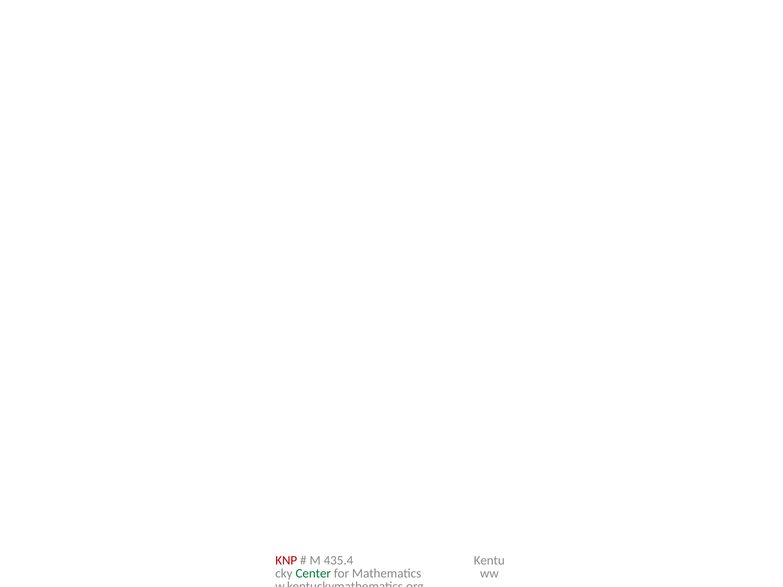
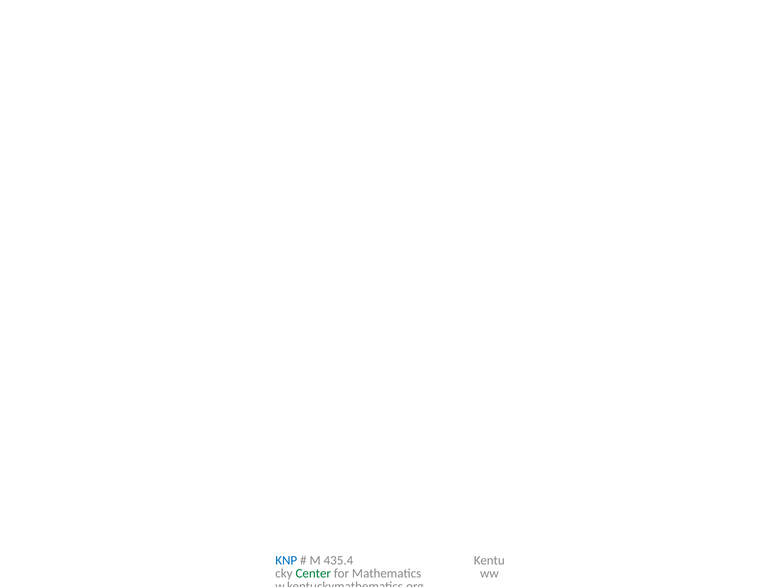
KNP colour: red -> blue
